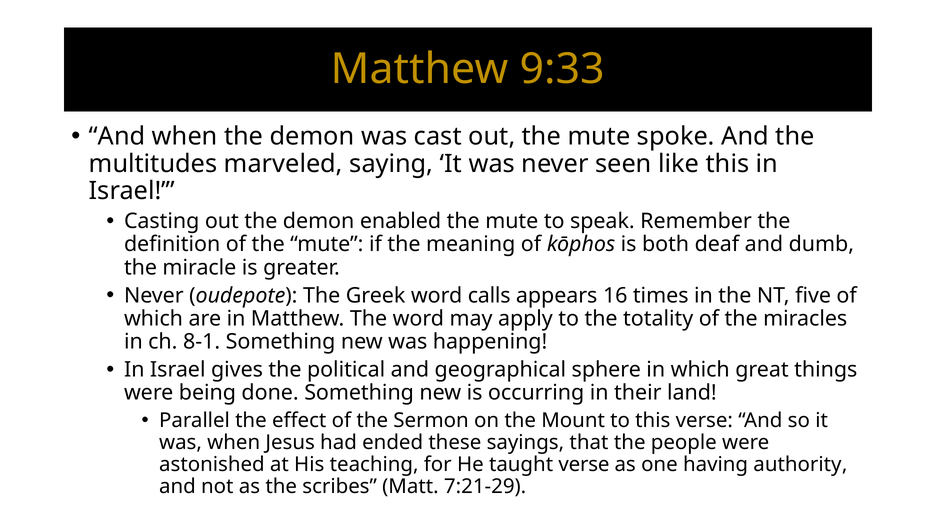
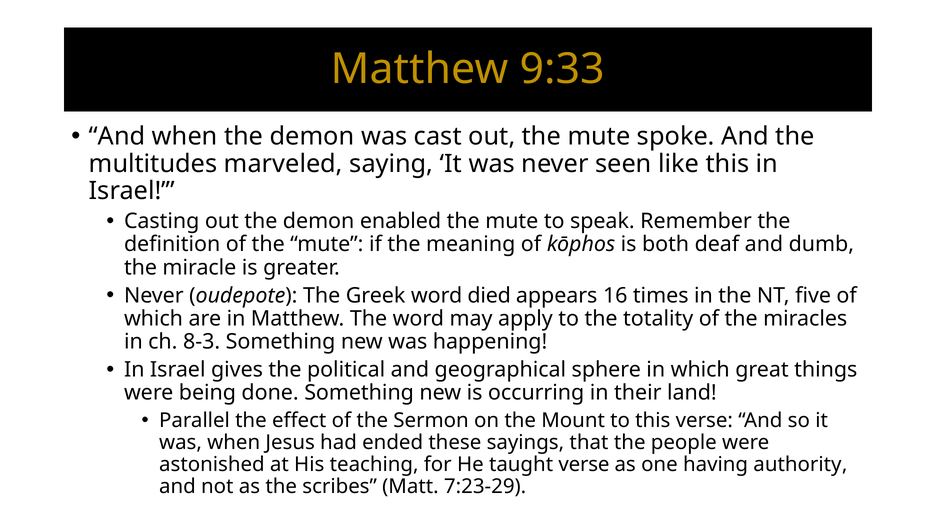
calls: calls -> died
8-1: 8-1 -> 8-3
7:21-29: 7:21-29 -> 7:23-29
